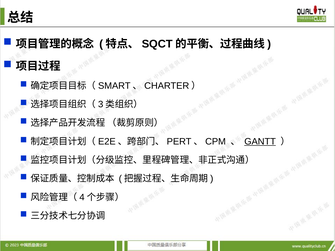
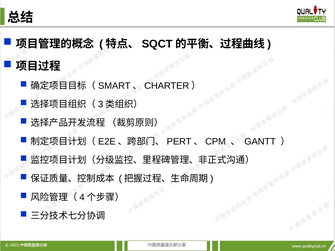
GANTT underline: present -> none
